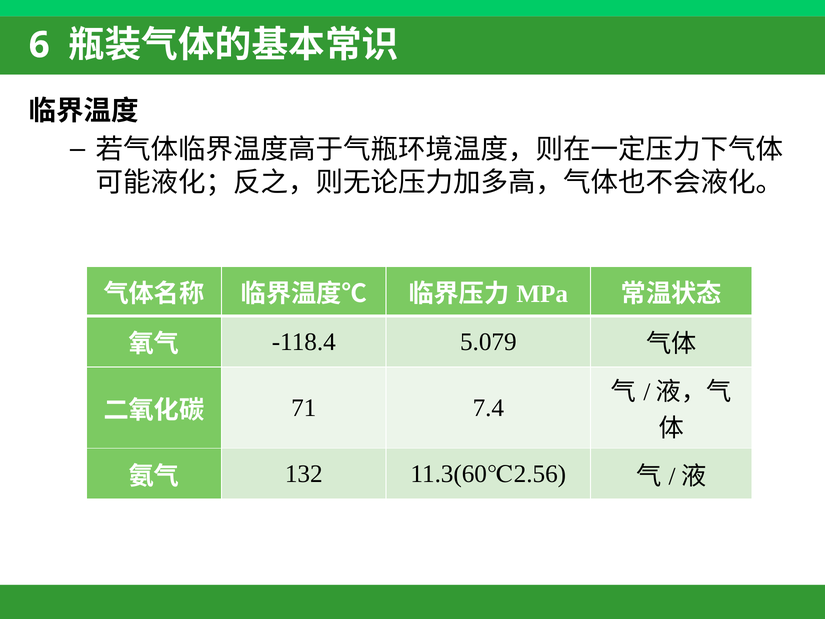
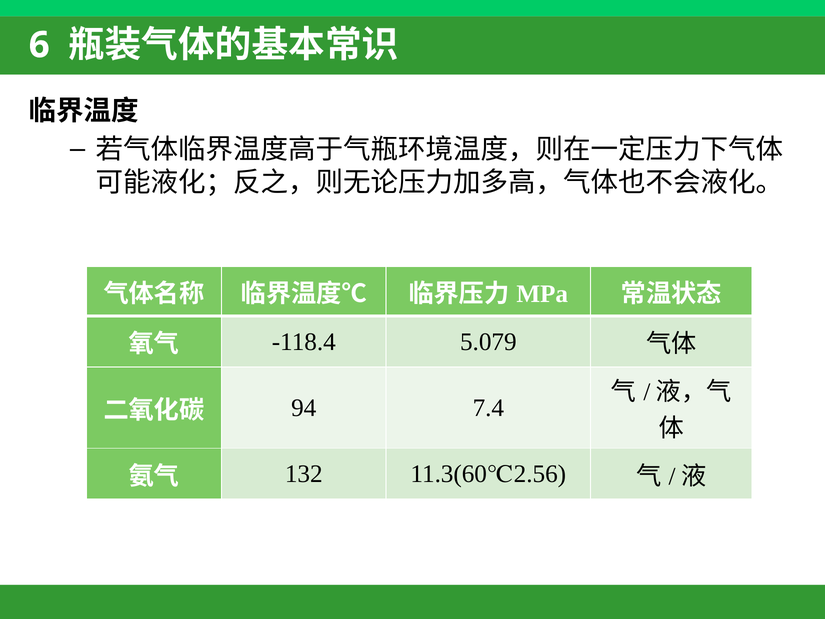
71: 71 -> 94
